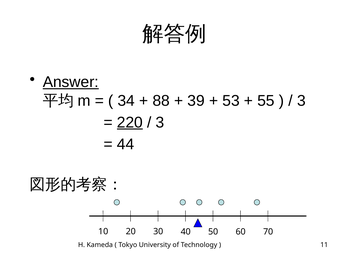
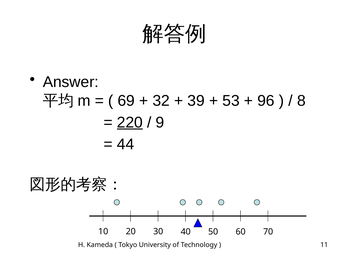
Answer underline: present -> none
34: 34 -> 69
88: 88 -> 32
55: 55 -> 96
3 at (301, 101): 3 -> 8
3 at (160, 122): 3 -> 9
